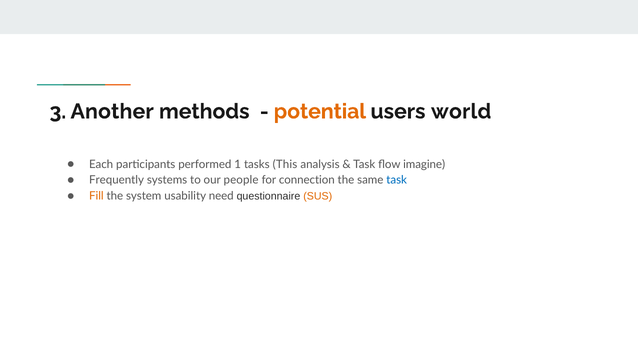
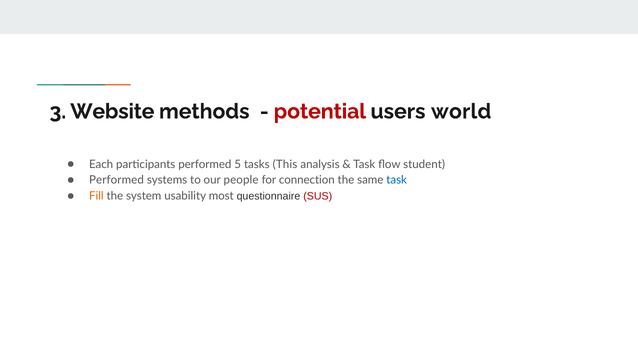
Another: Another -> Website
potential colour: orange -> red
1: 1 -> 5
imagine: imagine -> student
Frequently at (117, 180): Frequently -> Performed
need: need -> most
SUS colour: orange -> red
